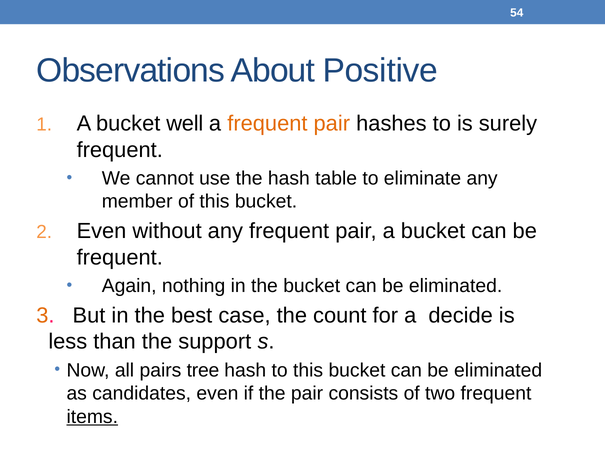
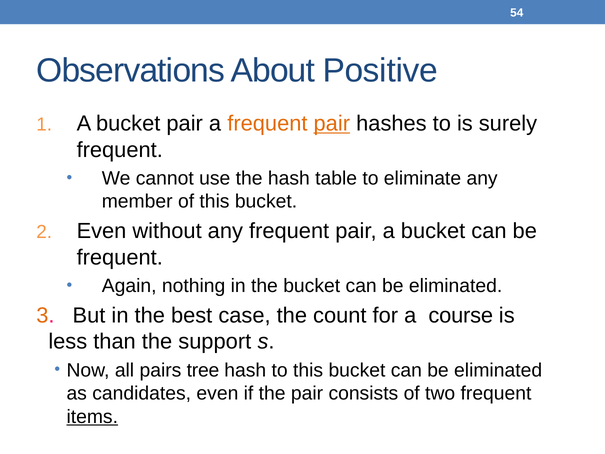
bucket well: well -> pair
pair at (332, 124) underline: none -> present
decide: decide -> course
